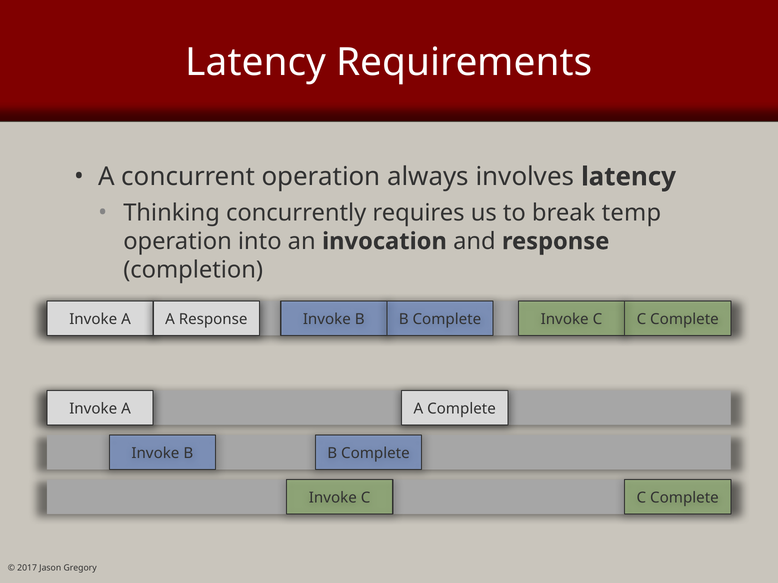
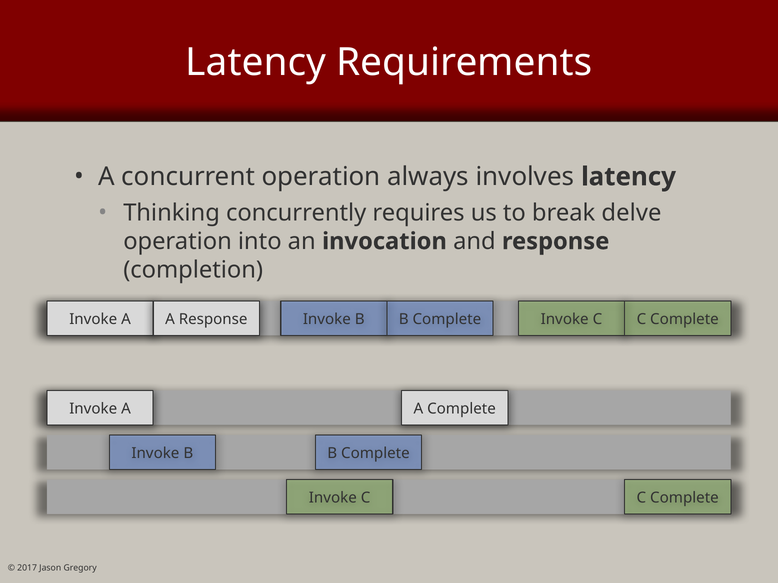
temp: temp -> delve
